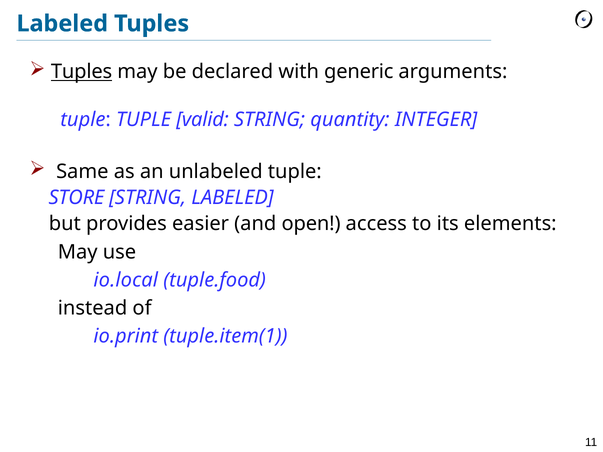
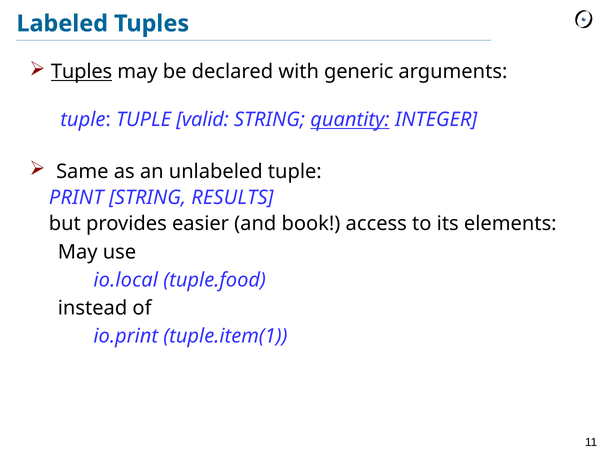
quantity underline: none -> present
STORE: STORE -> PRINT
STRING LABELED: LABELED -> RESULTS
open: open -> book
